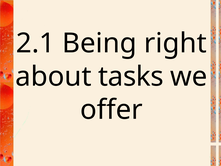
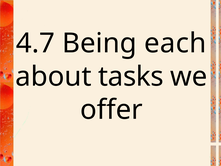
2.1: 2.1 -> 4.7
right: right -> each
